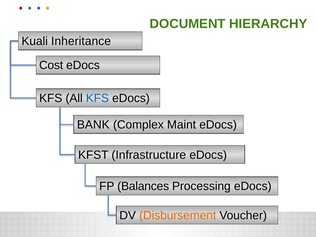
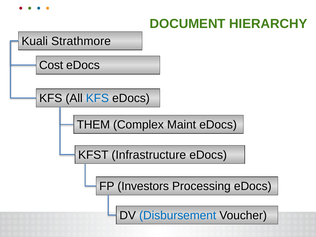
Inheritance: Inheritance -> Strathmore
BANK: BANK -> THEM
Balances: Balances -> Investors
Disbursement colour: orange -> blue
